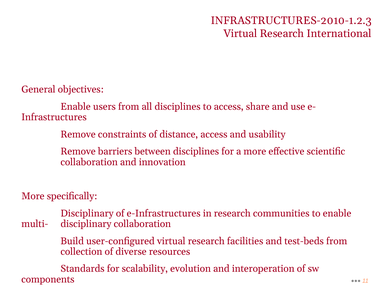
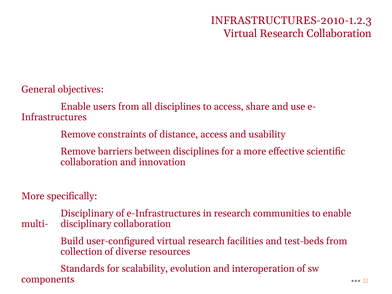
Research International: International -> Collaboration
